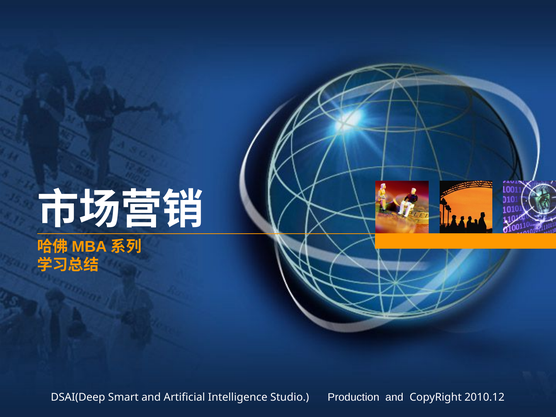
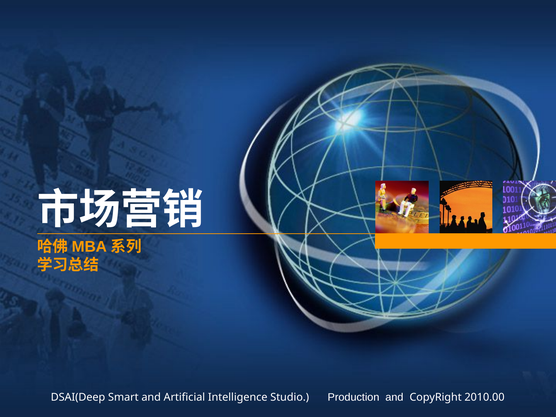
2010.12: 2010.12 -> 2010.00
